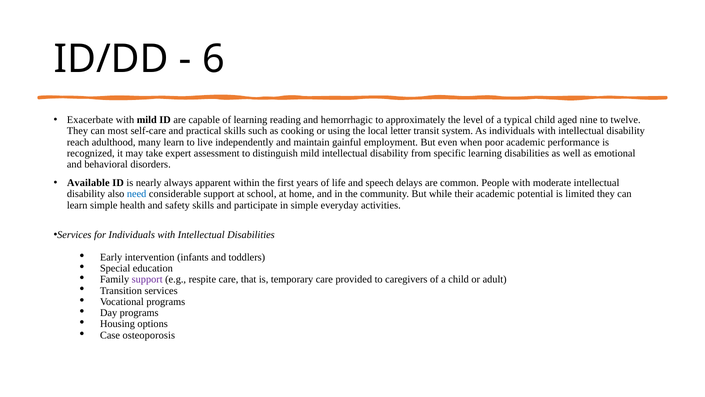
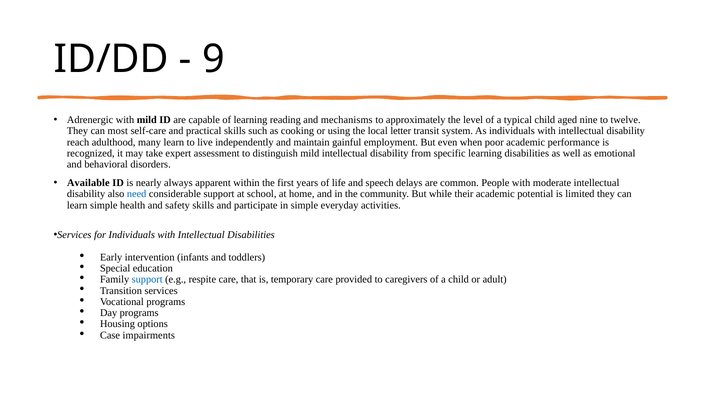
6: 6 -> 9
Exacerbate: Exacerbate -> Adrenergic
hemorrhagic: hemorrhagic -> mechanisms
support at (147, 279) colour: purple -> blue
osteoporosis: osteoporosis -> impairments
